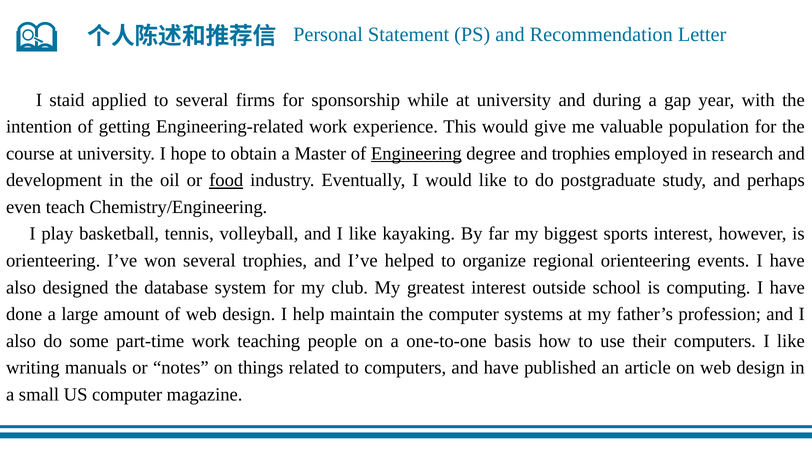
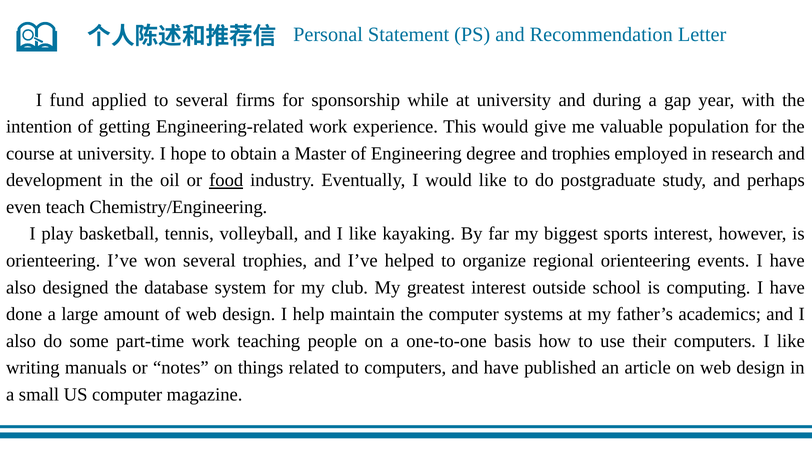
staid: staid -> fund
Engineering underline: present -> none
profession: profession -> academics
